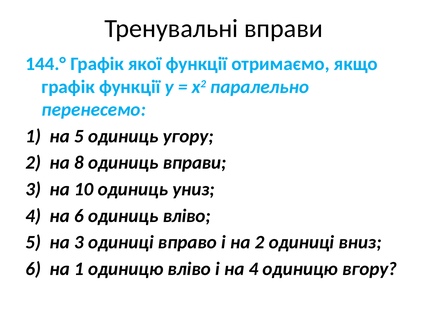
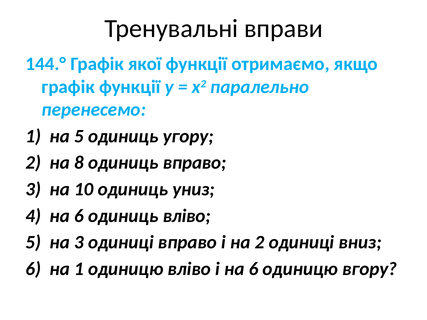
одиниць вправи: вправи -> вправо
і на 4: 4 -> 6
